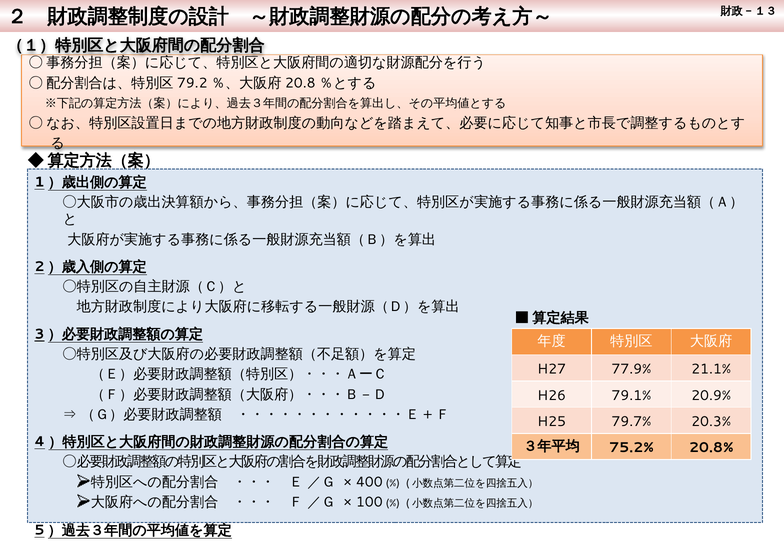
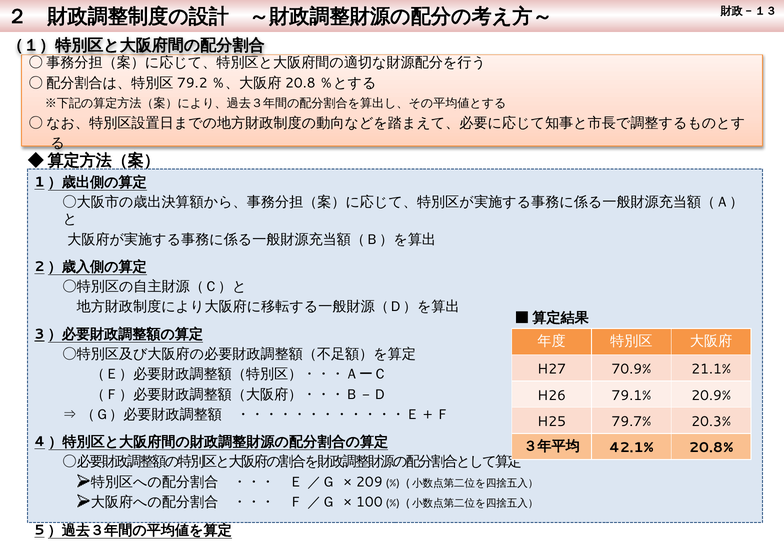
77.9%: 77.9% -> 70.9%
75.2%: 75.2% -> 42.1%
400: 400 -> 209
